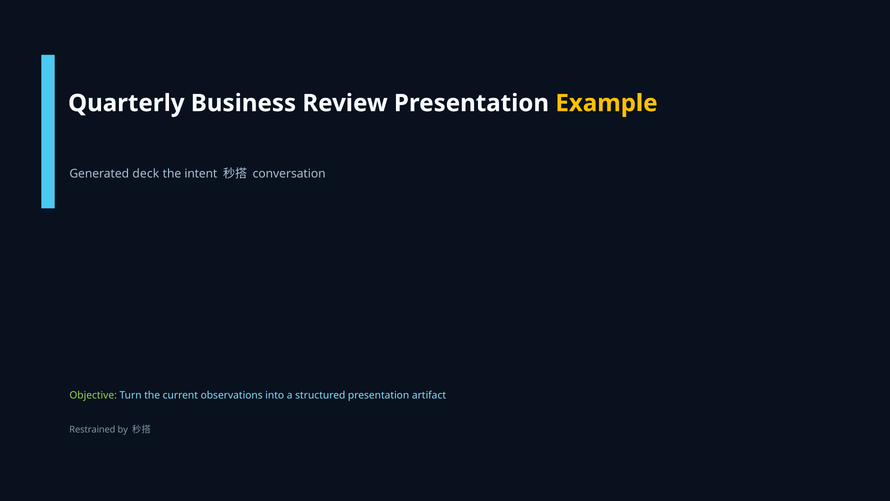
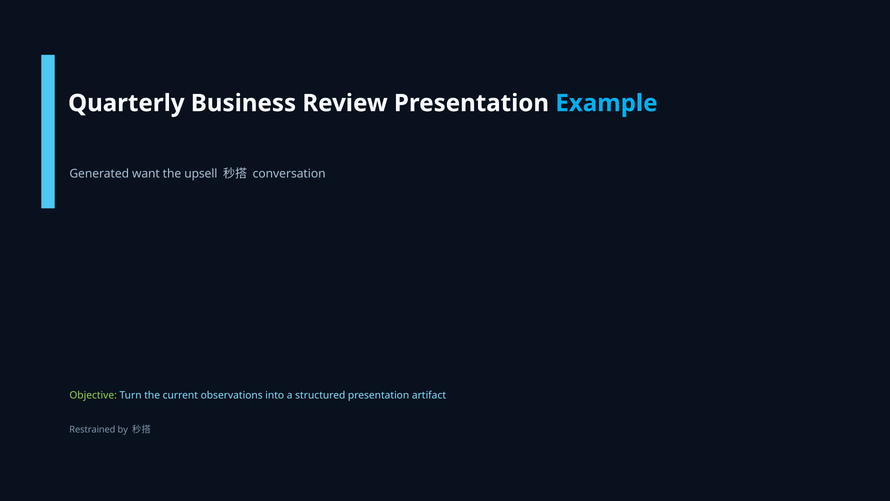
Example colour: yellow -> light blue
deck: deck -> want
intent: intent -> upsell
